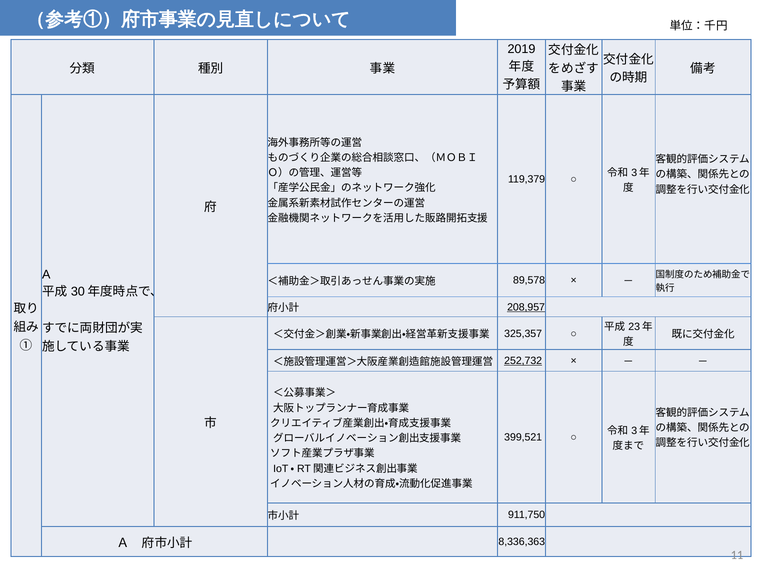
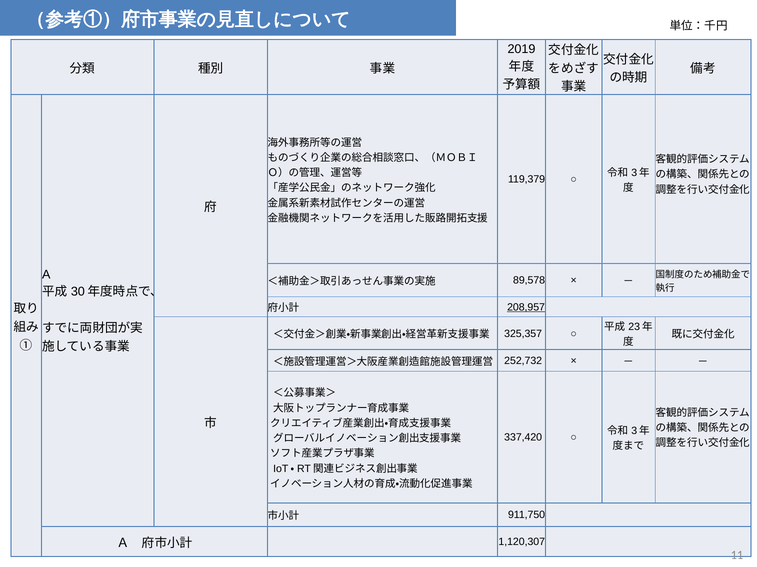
252,732 underline: present -> none
399,521: 399,521 -> 337,420
8,336,363: 8,336,363 -> 1,120,307
